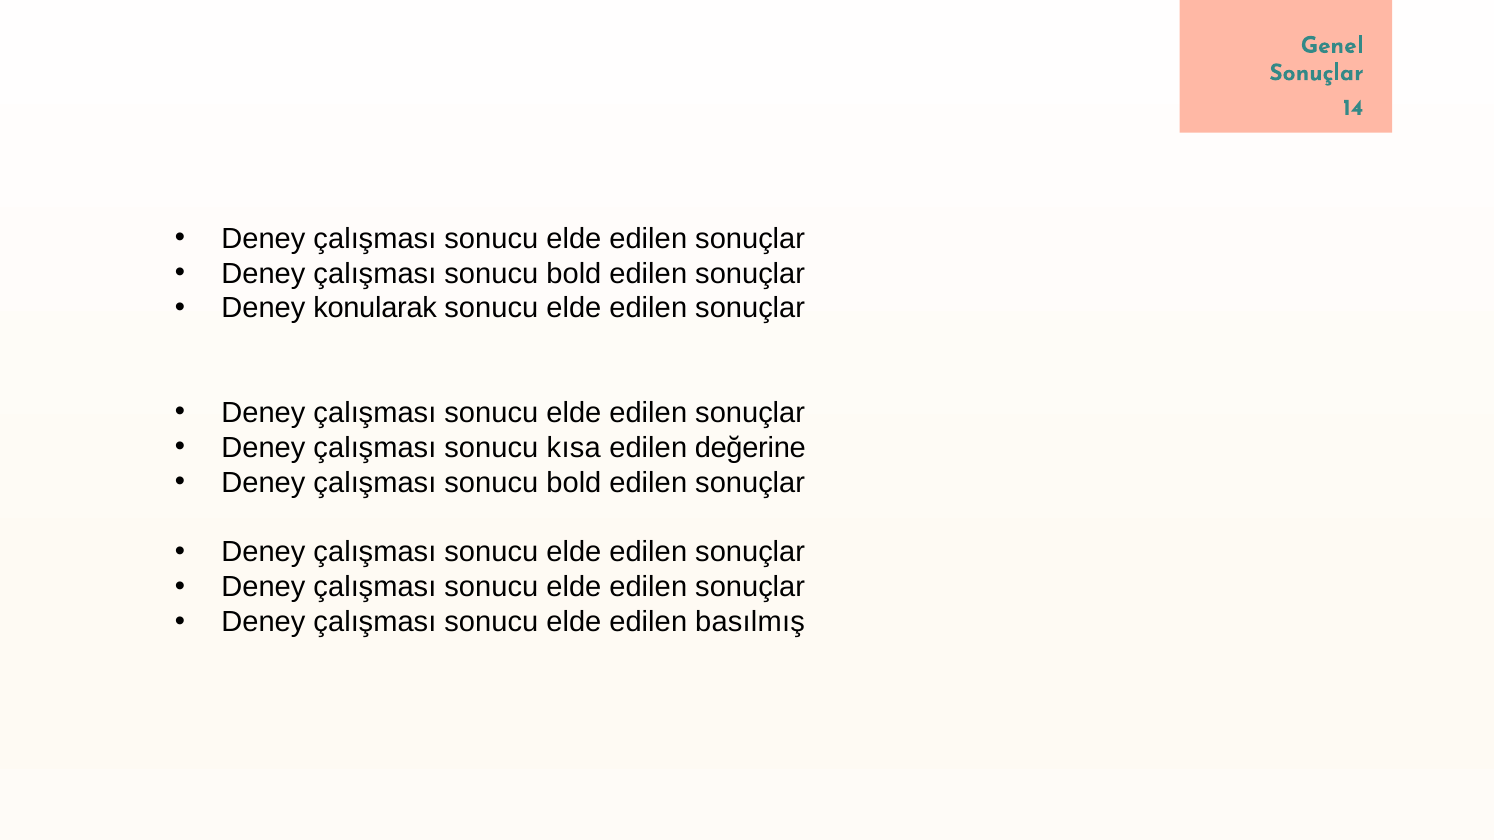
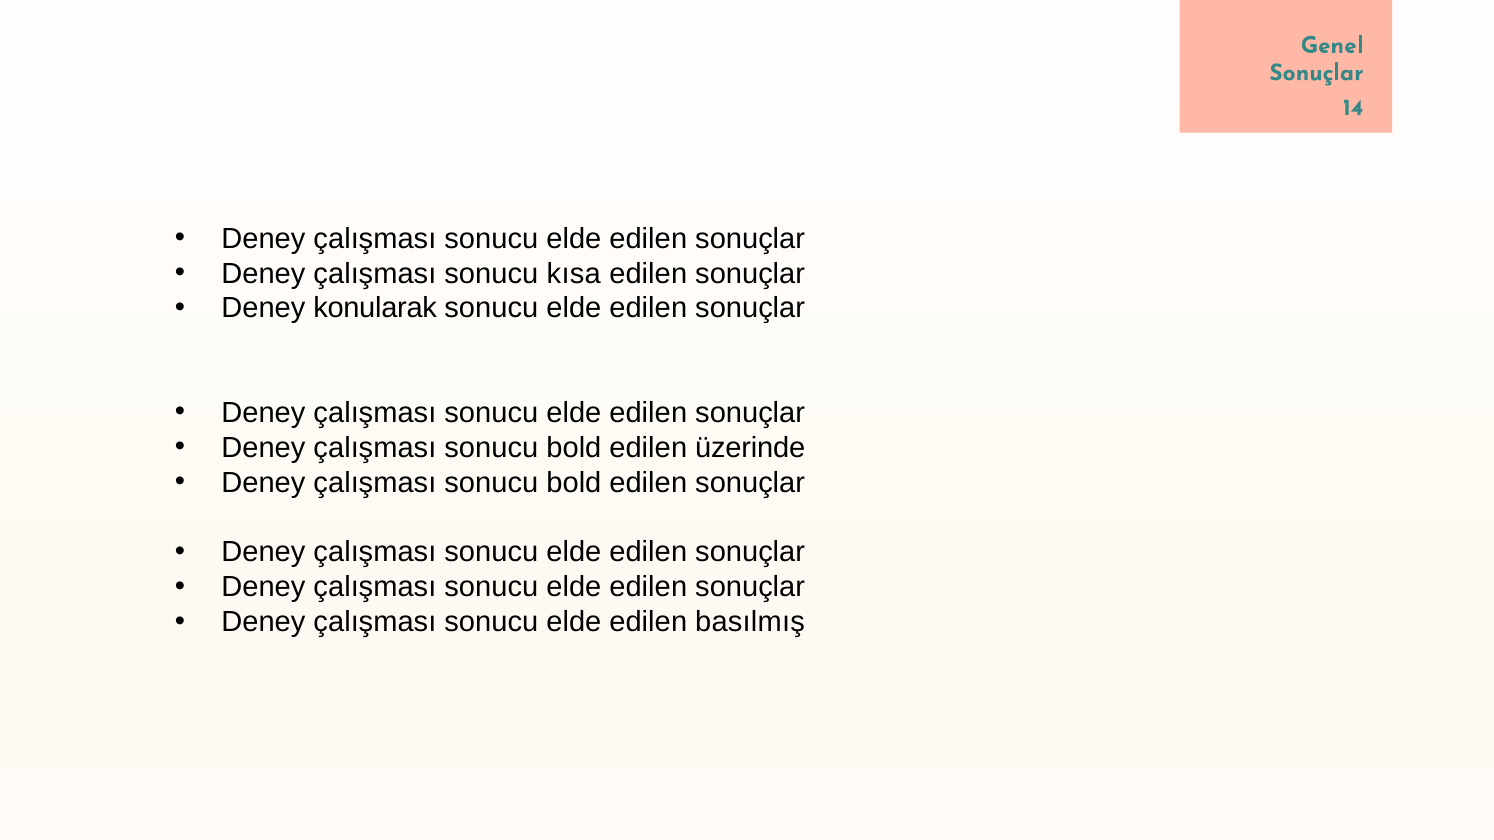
bold at (574, 274): bold -> kısa
kısa at (574, 448): kısa -> bold
değerine: değerine -> üzerinde
